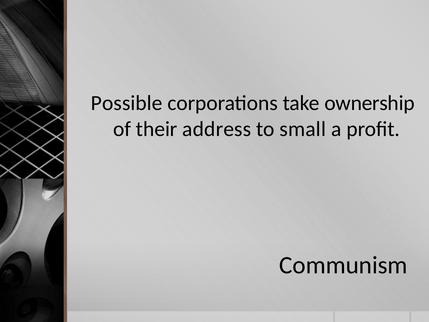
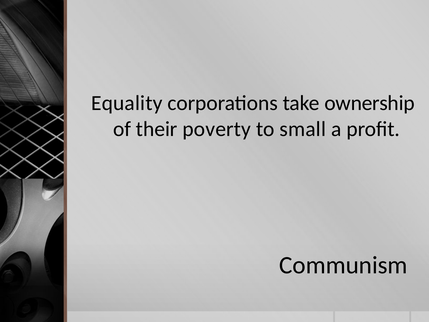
Possible: Possible -> Equality
address: address -> poverty
